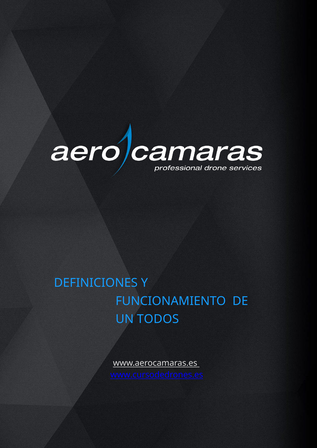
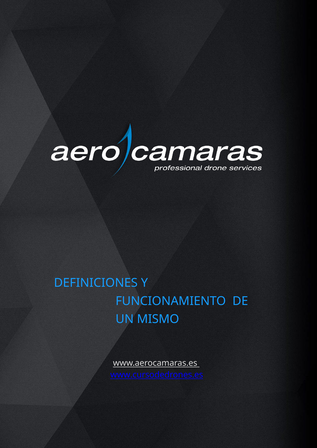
TODOS: TODOS -> MISMO
